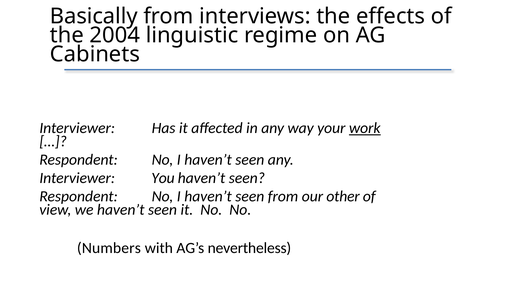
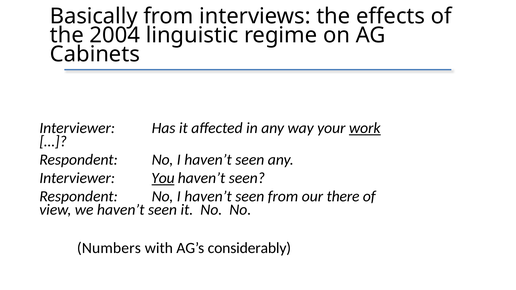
You underline: none -> present
other: other -> there
nevertheless: nevertheless -> considerably
